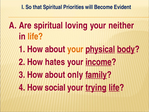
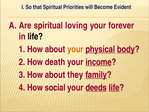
neither: neither -> forever
life at (35, 36) colour: orange -> black
hates: hates -> death
only: only -> they
trying: trying -> deeds
